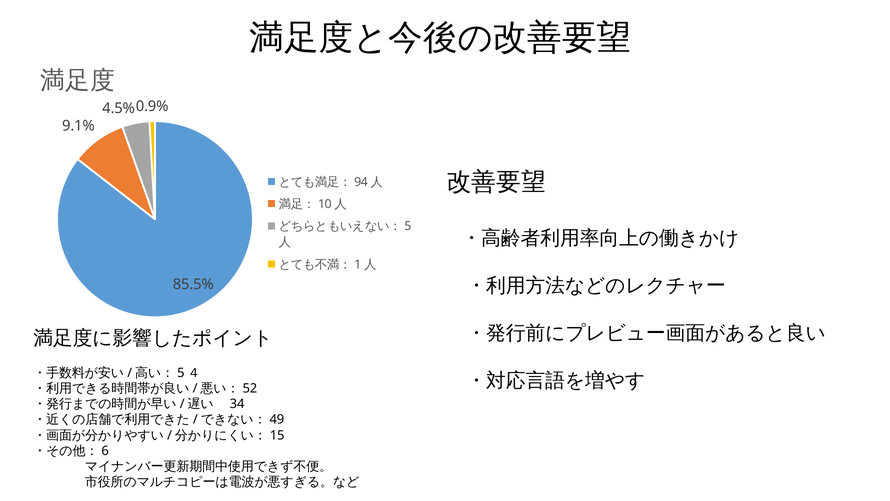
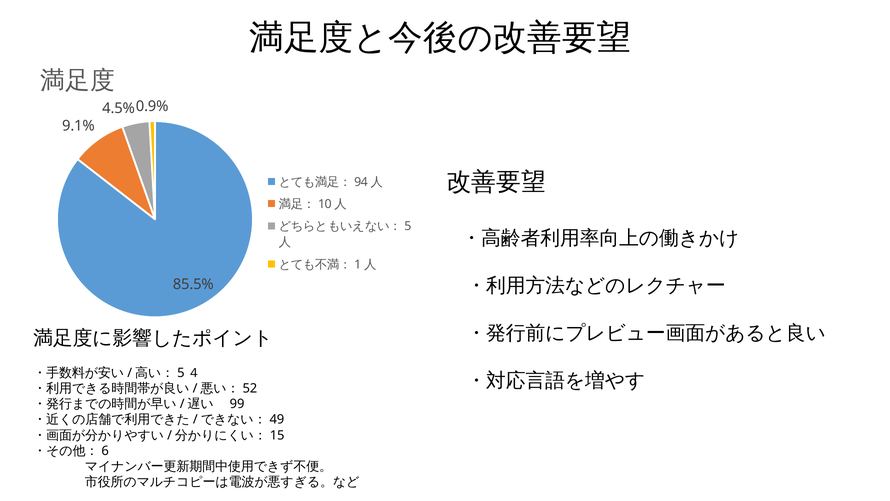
34: 34 -> 99
